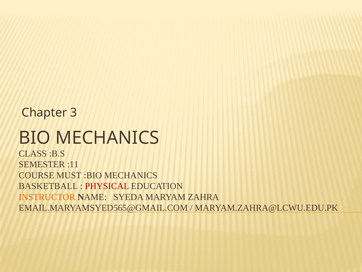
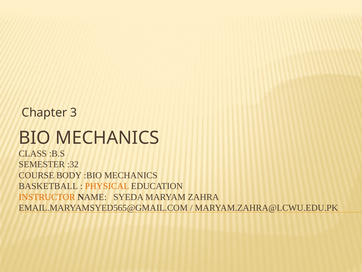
:11: :11 -> :32
MUST: MUST -> BODY
PHYSICAL colour: red -> orange
